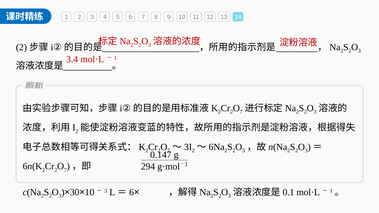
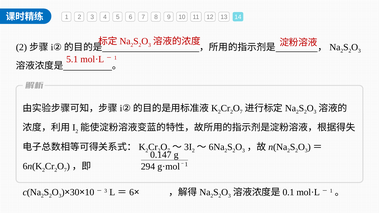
3.4: 3.4 -> 5.1
